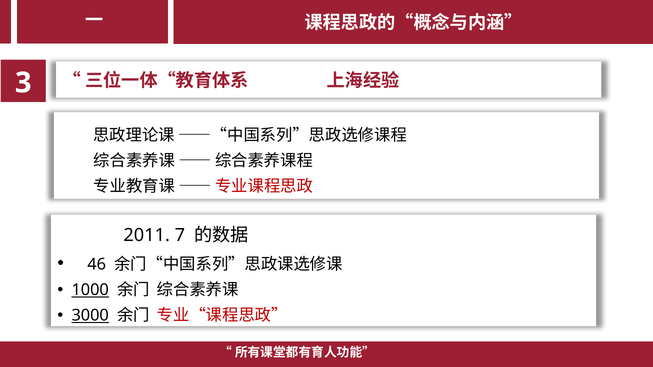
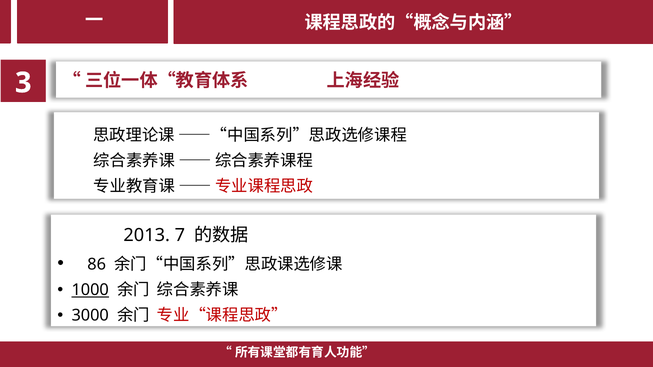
2011: 2011 -> 2013
46: 46 -> 86
3000 underline: present -> none
